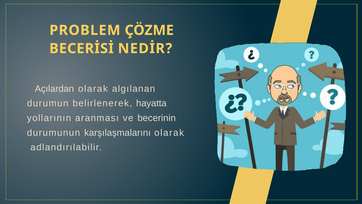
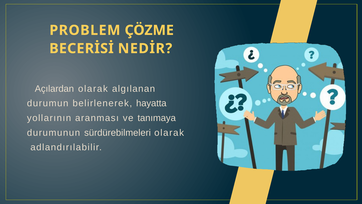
becerinin: becerinin -> tanımaya
karşılaşmalarını: karşılaşmalarını -> sürdürebilmeleri
